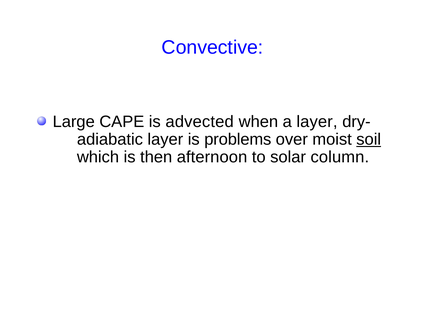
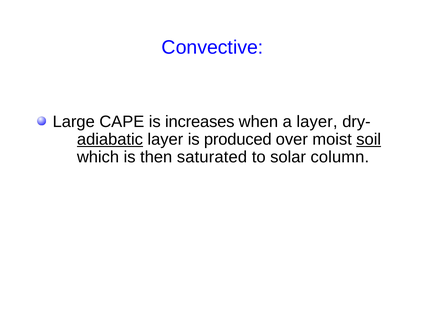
advected: advected -> increases
adiabatic underline: none -> present
problems: problems -> produced
afternoon: afternoon -> saturated
